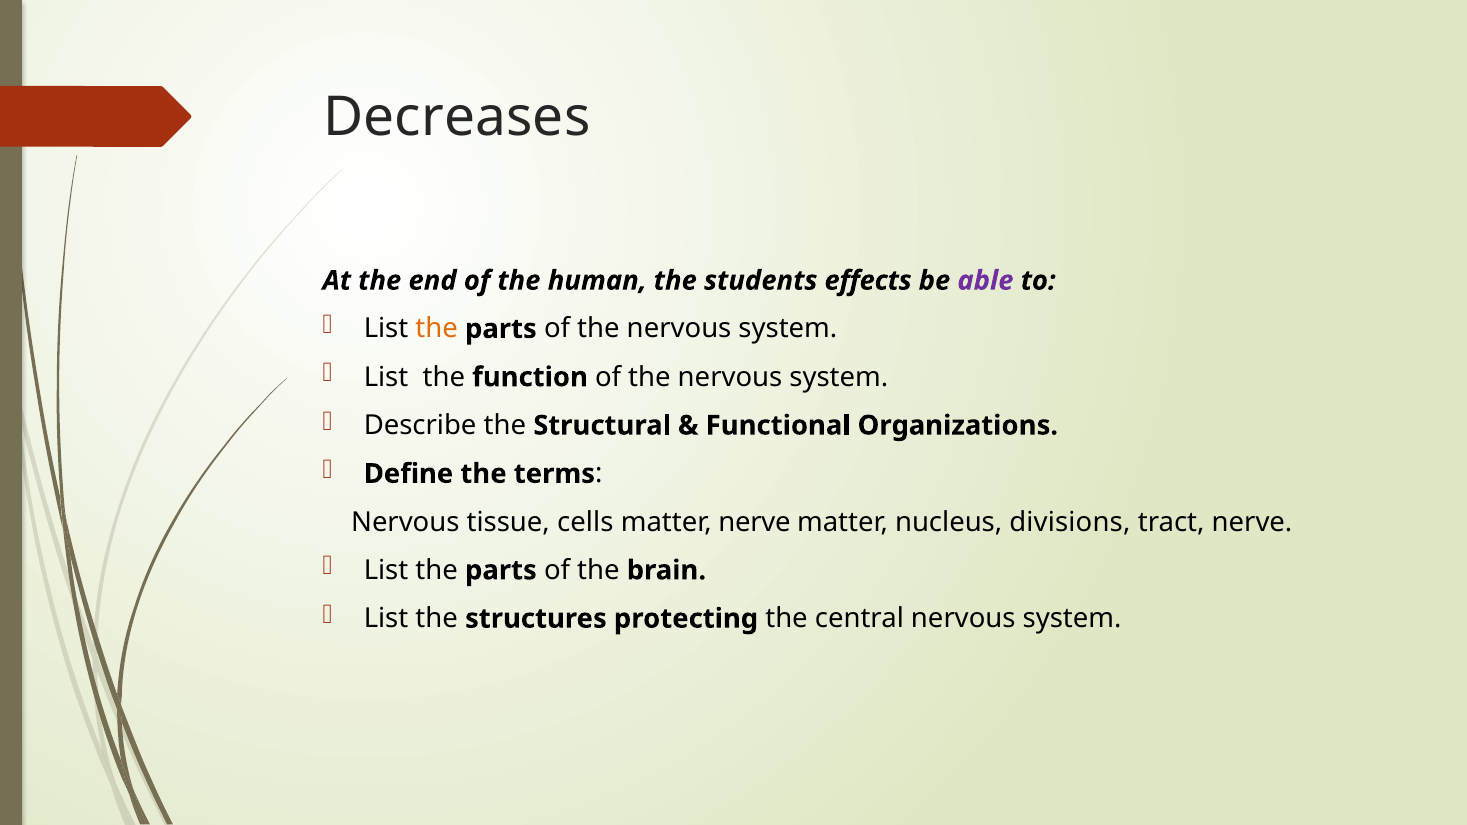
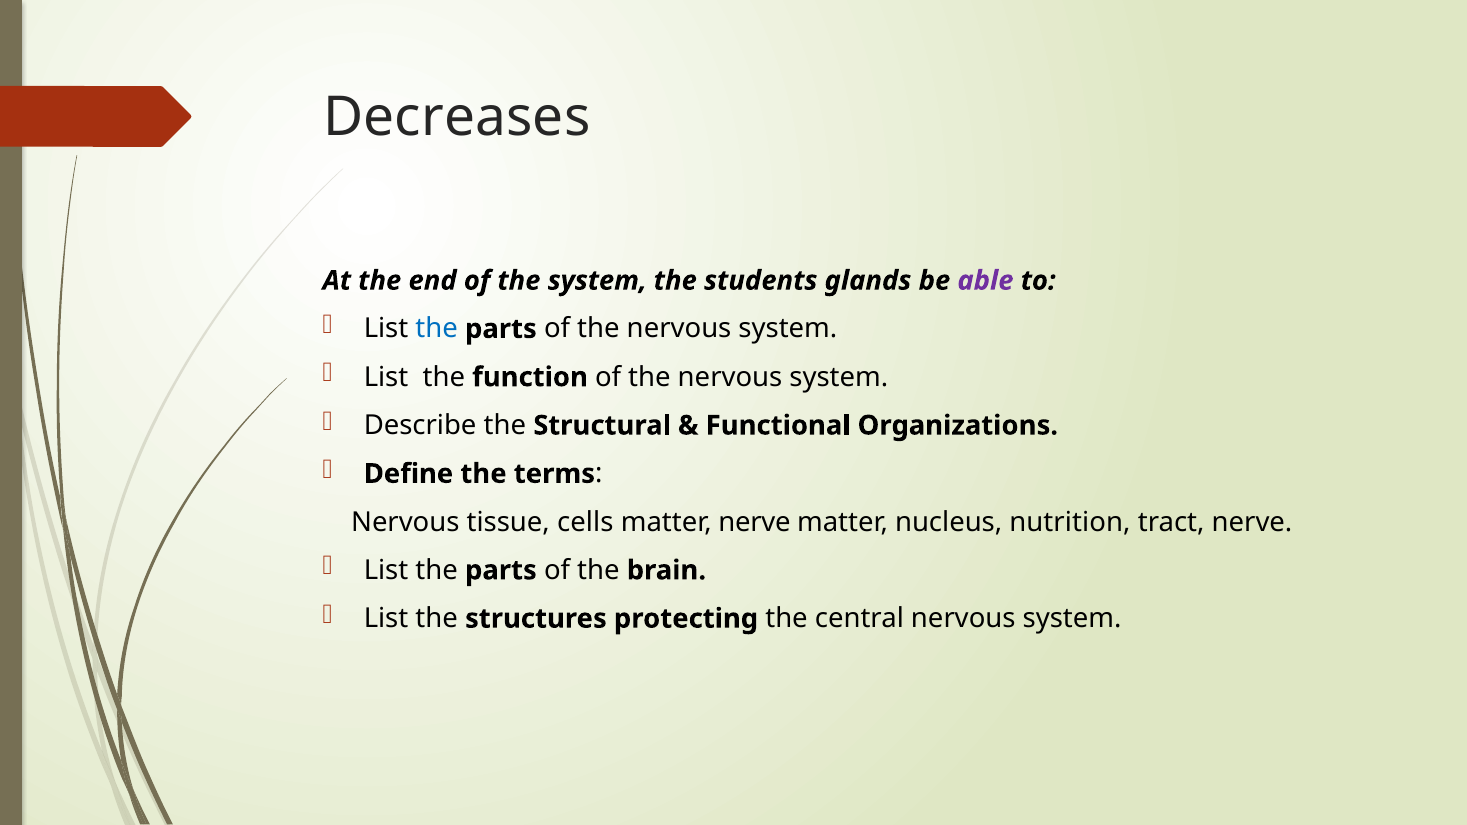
the human: human -> system
effects: effects -> glands
the at (437, 329) colour: orange -> blue
divisions: divisions -> nutrition
